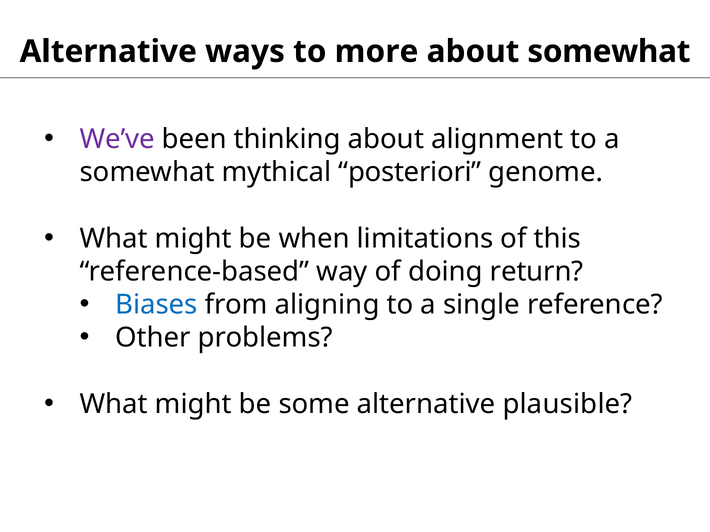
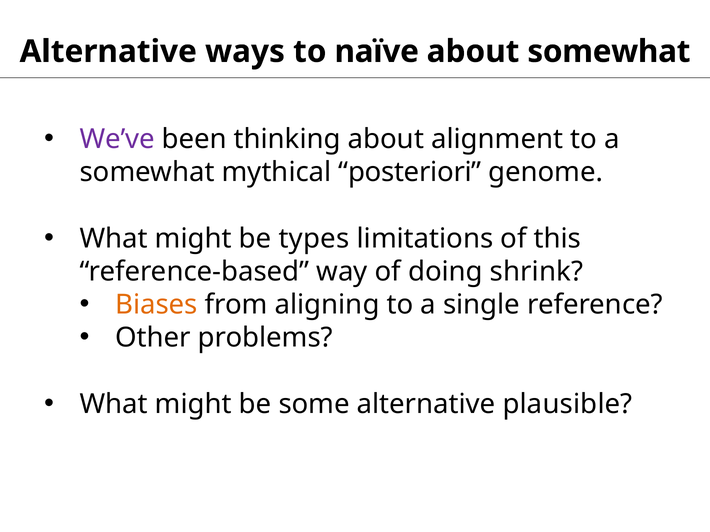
more: more -> naïve
when: when -> types
return: return -> shrink
Biases colour: blue -> orange
